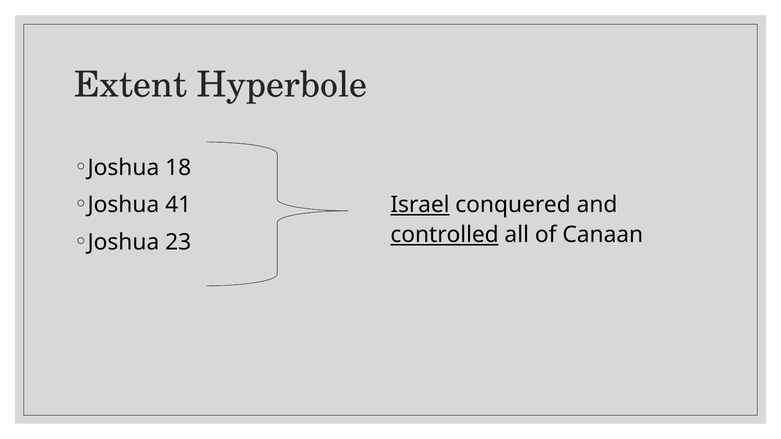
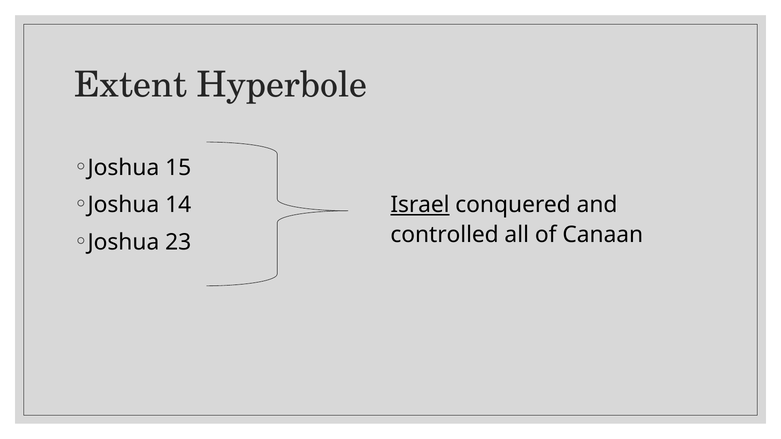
18: 18 -> 15
41: 41 -> 14
controlled underline: present -> none
